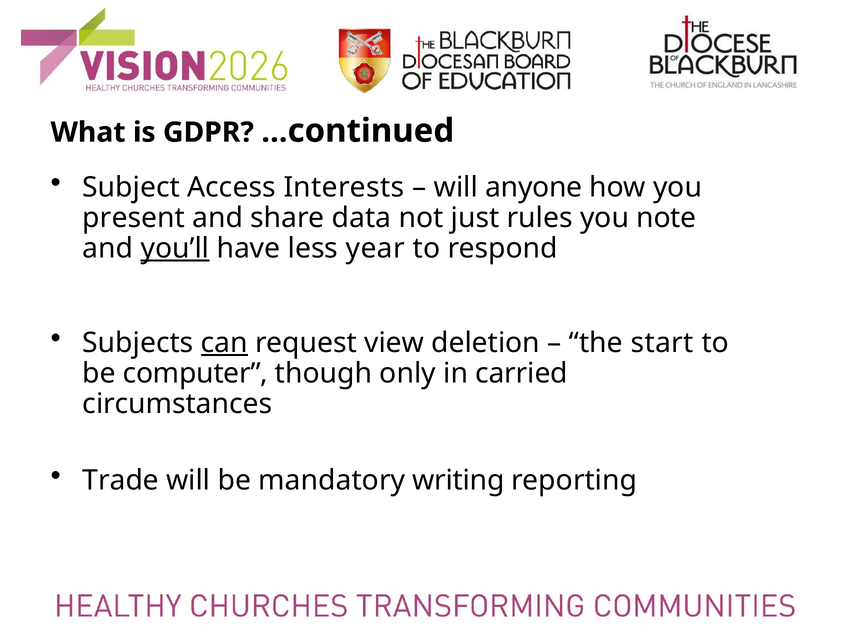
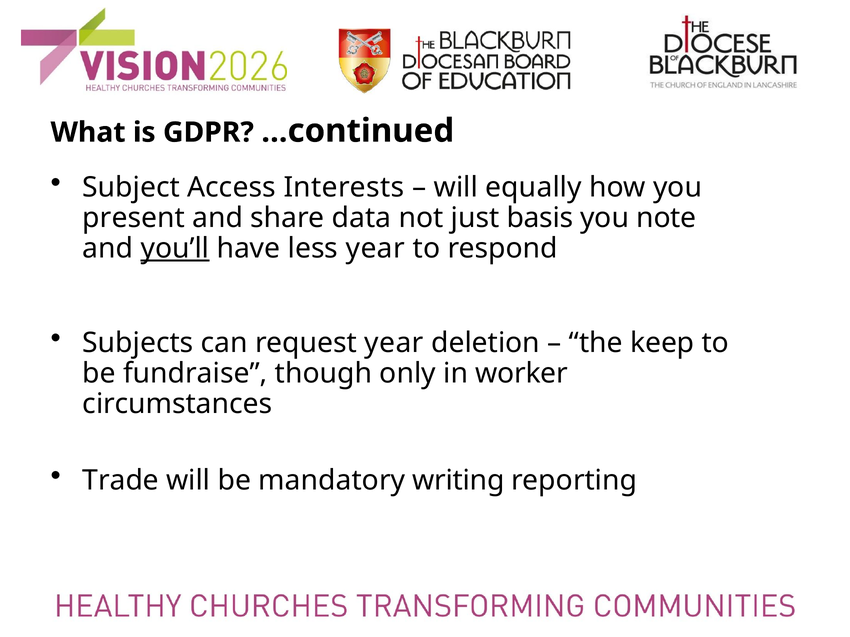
anyone: anyone -> equally
rules: rules -> basis
can underline: present -> none
request view: view -> year
start: start -> keep
computer: computer -> fundraise
carried: carried -> worker
